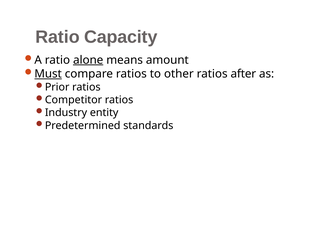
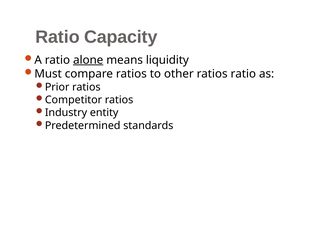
amount: amount -> liquidity
Must underline: present -> none
ratios after: after -> ratio
